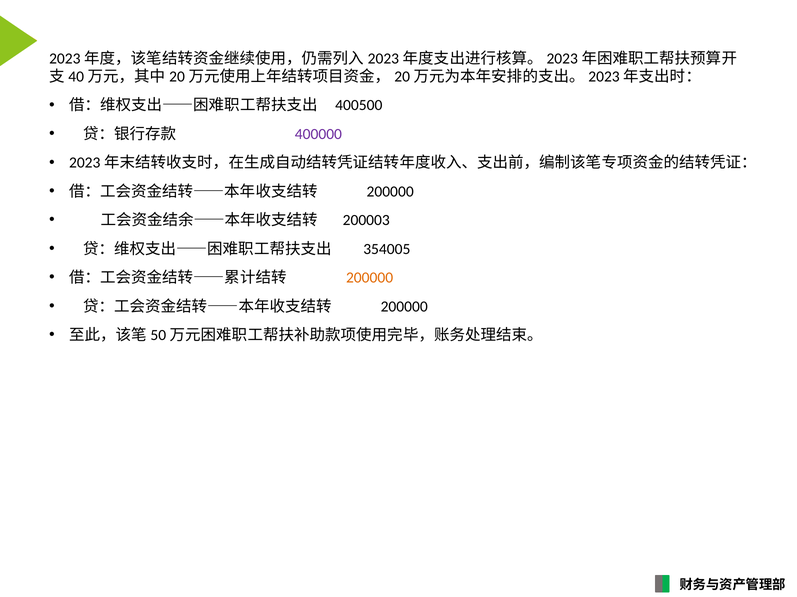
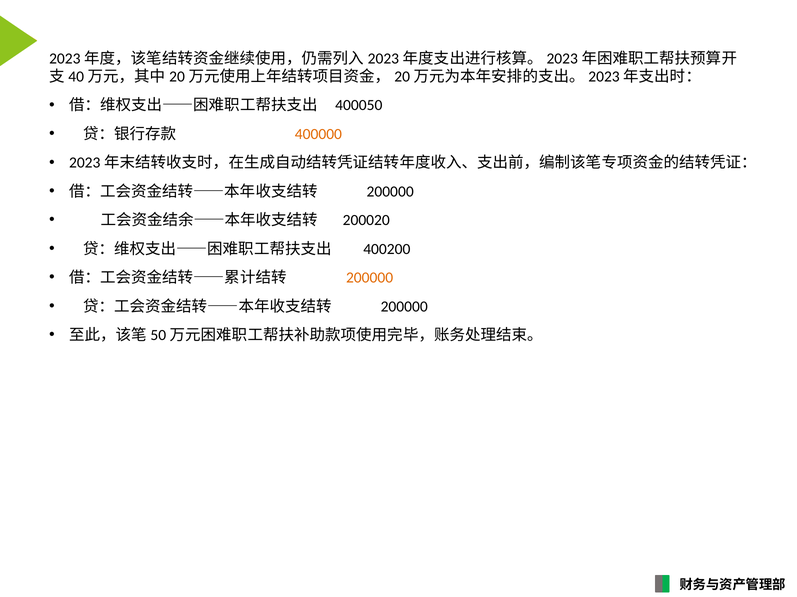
400500: 400500 -> 400050
400000 colour: purple -> orange
200003: 200003 -> 200020
354005: 354005 -> 400200
